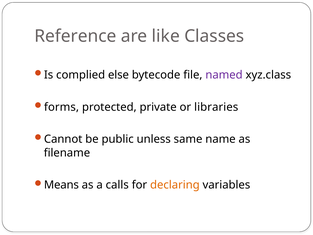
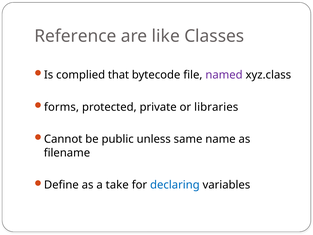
else: else -> that
Means: Means -> Define
calls: calls -> take
declaring colour: orange -> blue
